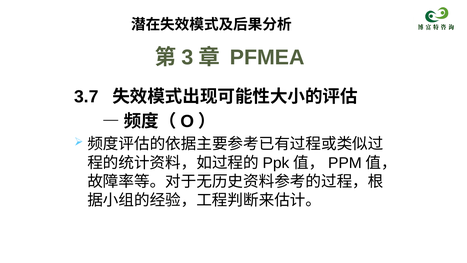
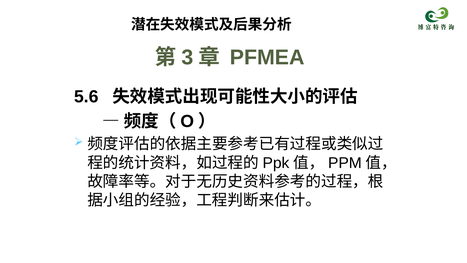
3.7: 3.7 -> 5.6
